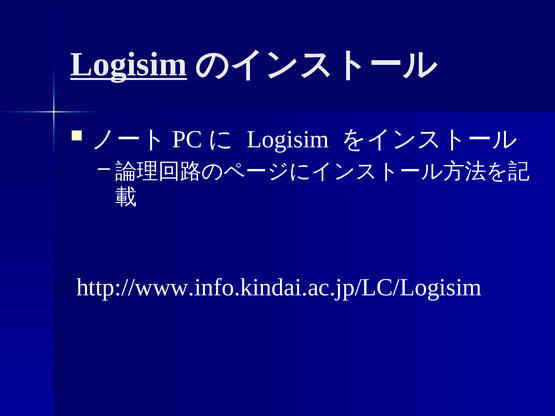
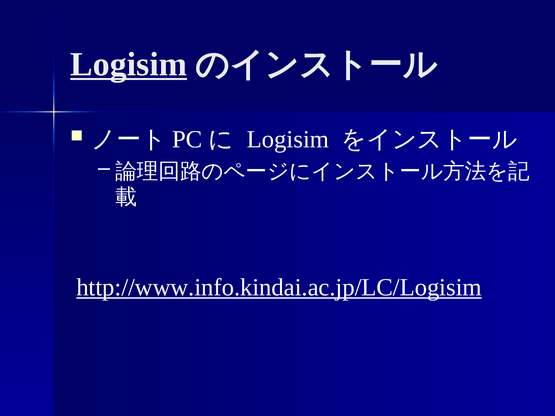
http://www.info.kindai.ac.jp/LC/Logisim underline: none -> present
